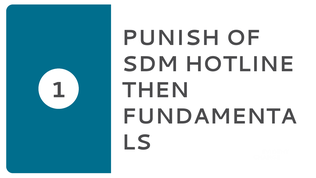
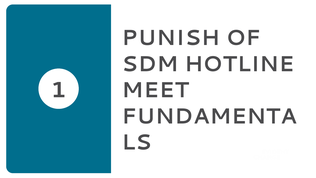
THEN: THEN -> MEET
